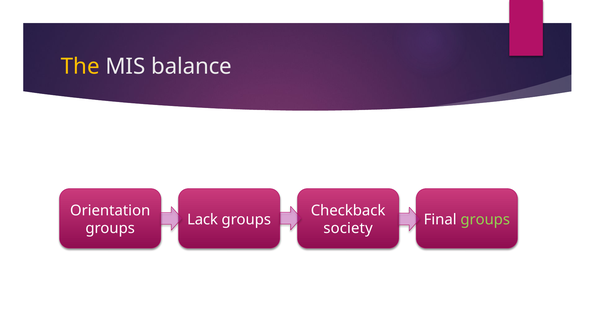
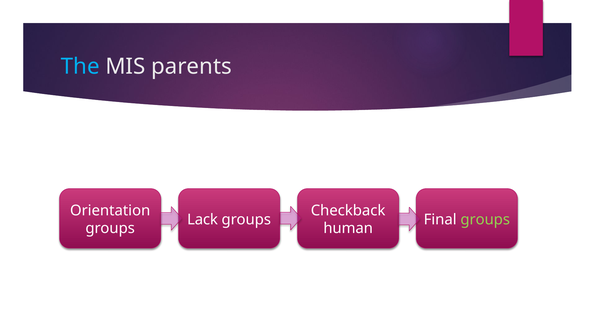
The colour: yellow -> light blue
balance: balance -> parents
society: society -> human
